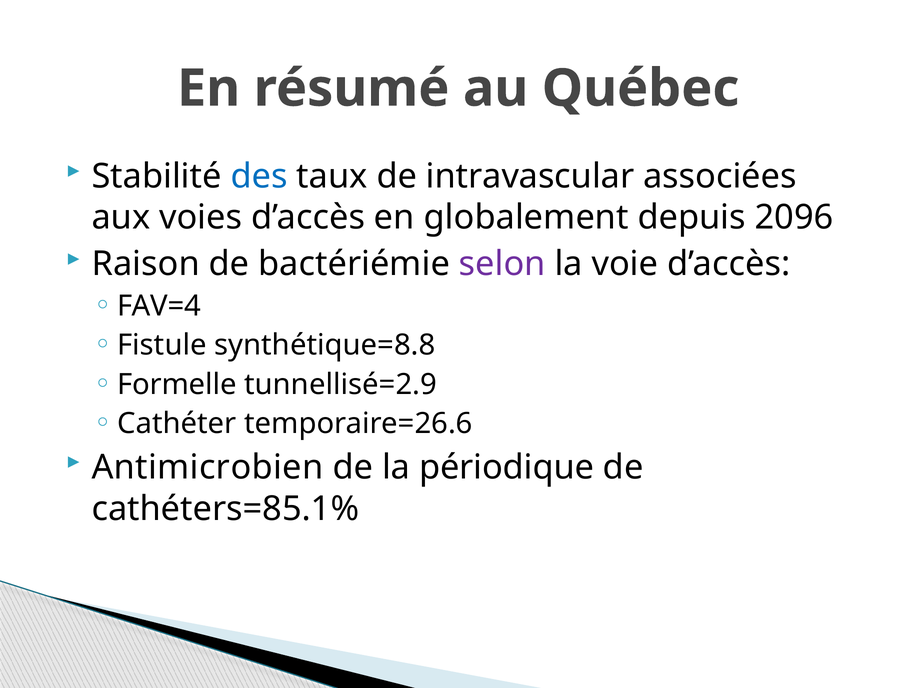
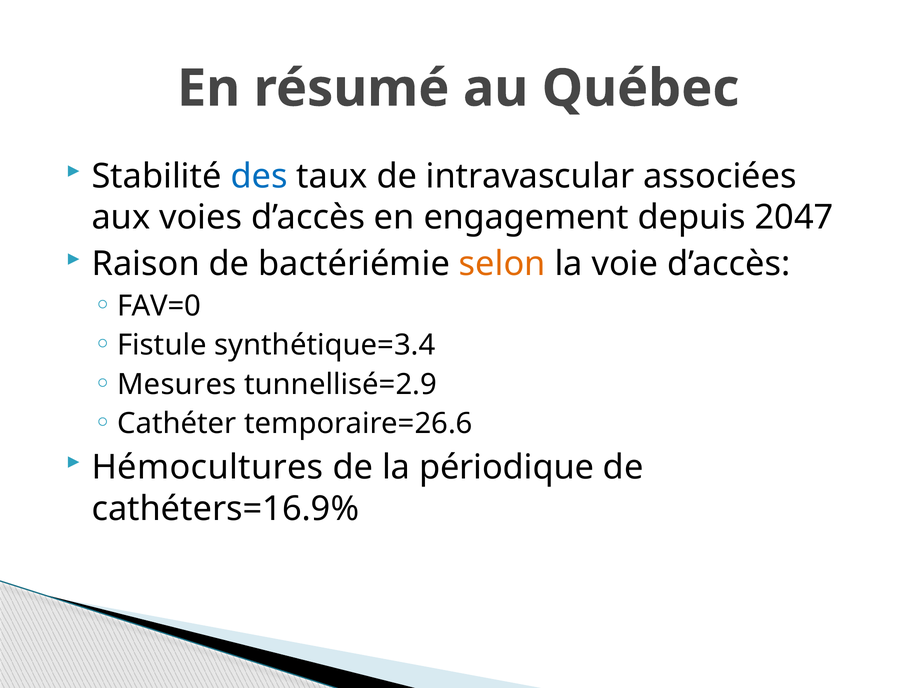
globalement: globalement -> engagement
2096: 2096 -> 2047
selon colour: purple -> orange
FAV=4: FAV=4 -> FAV=0
synthétique=8.8: synthétique=8.8 -> synthétique=3.4
Formelle: Formelle -> Mesures
Antimicrobien: Antimicrobien -> Hémocultures
cathéters=85.1%: cathéters=85.1% -> cathéters=16.9%
